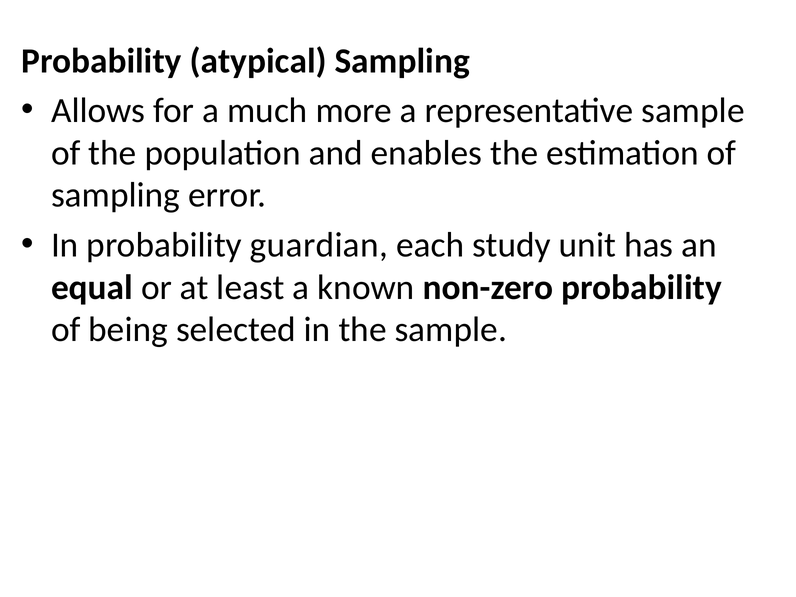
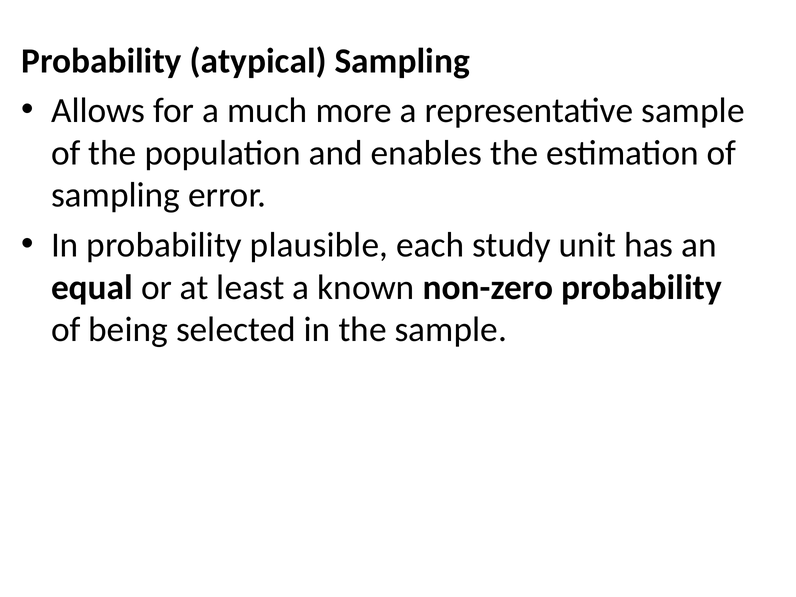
guardian: guardian -> plausible
